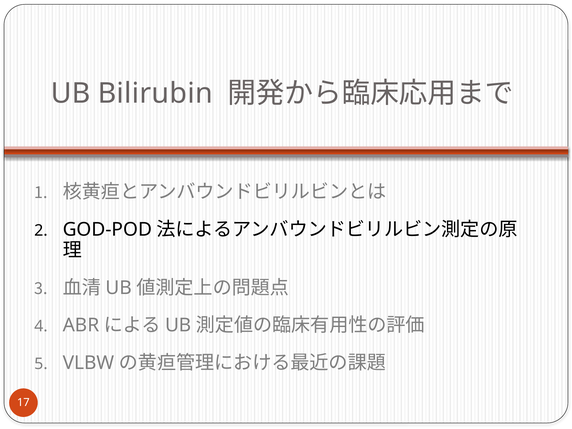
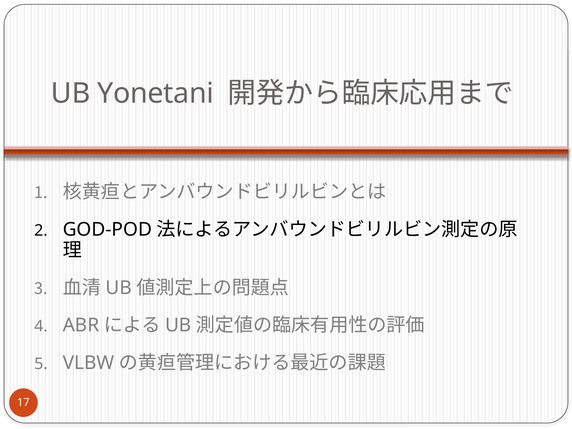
Bilirubin: Bilirubin -> Yonetani
